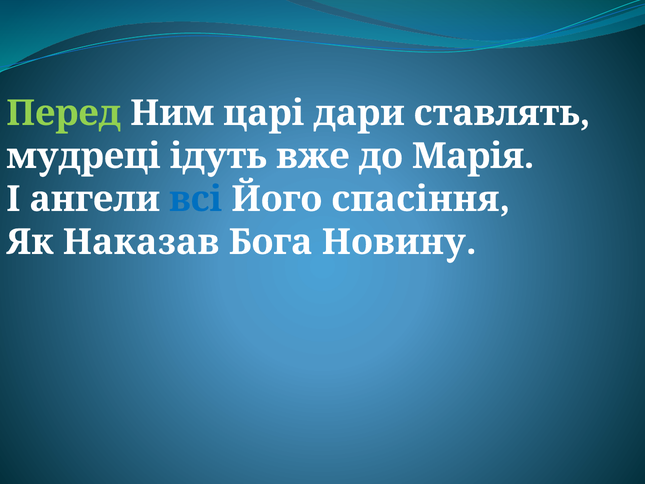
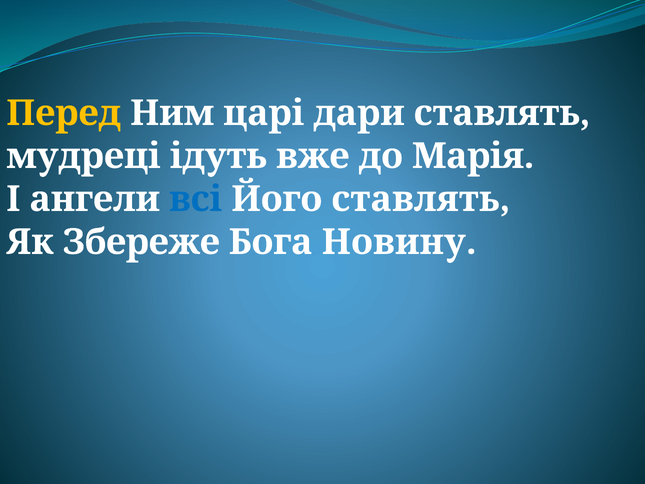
Перед colour: light green -> yellow
Його спасіння: спасіння -> ставлять
Наказав: Наказав -> Збереже
